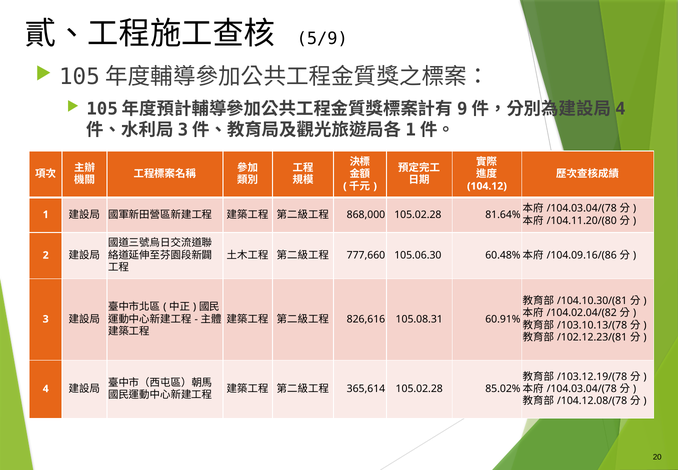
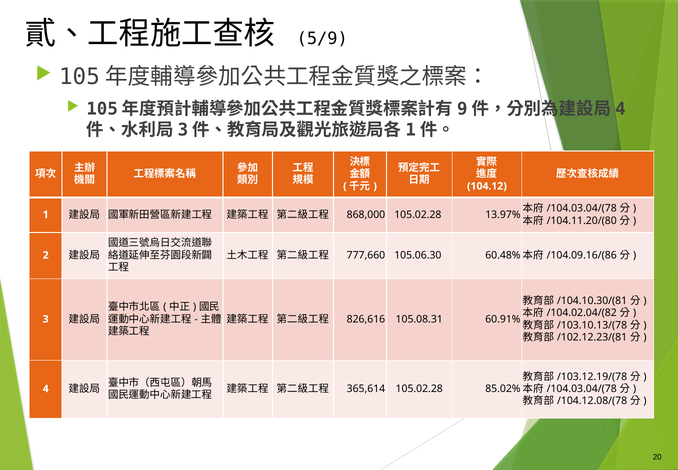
81.64%: 81.64% -> 13.97%
